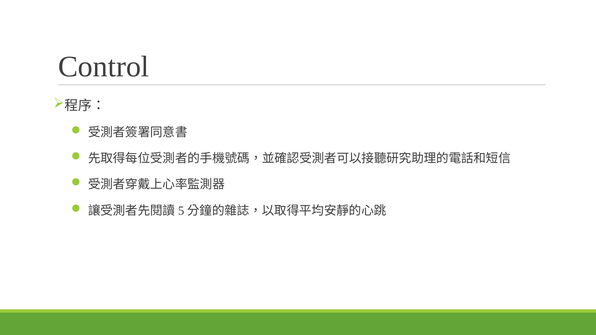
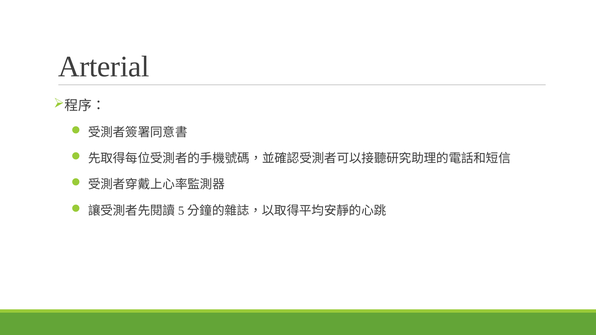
Control: Control -> Arterial
